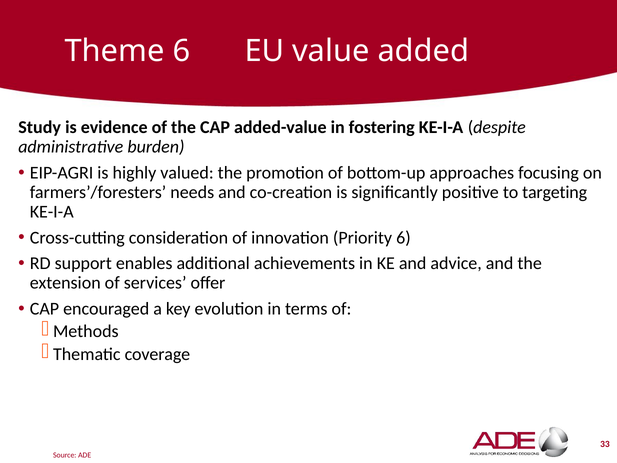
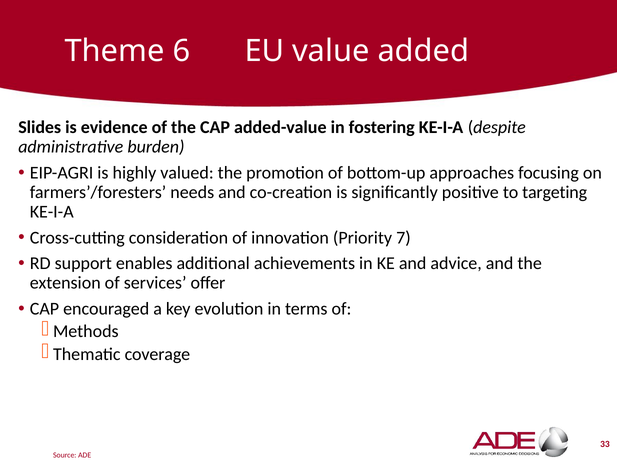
Study: Study -> Slides
Priority 6: 6 -> 7
